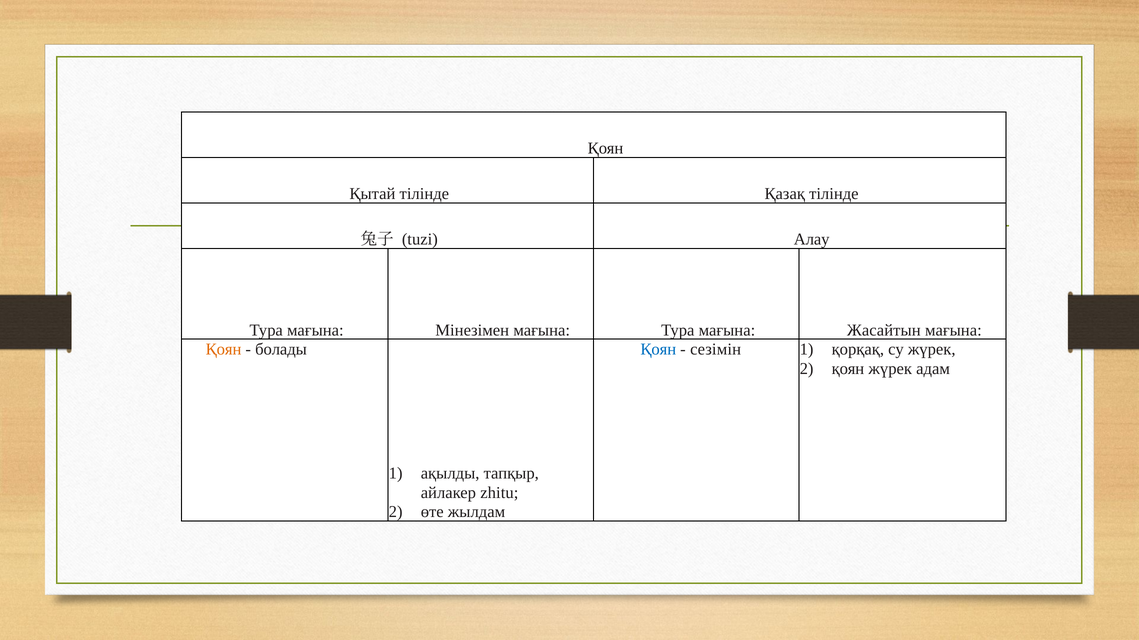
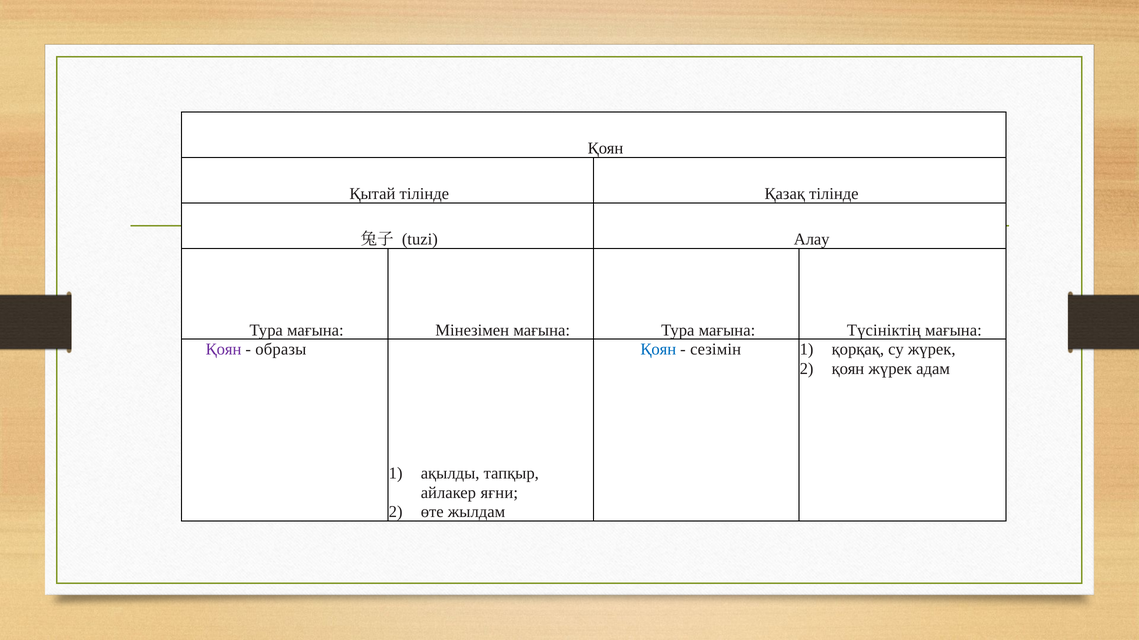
Жасайтын: Жасайтын -> Түсініктің
Қоян at (224, 350) colour: orange -> purple
болады: болады -> образы
zhitu: zhitu -> яғни
